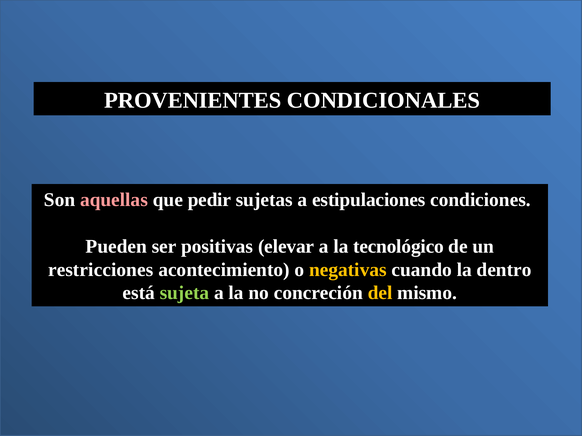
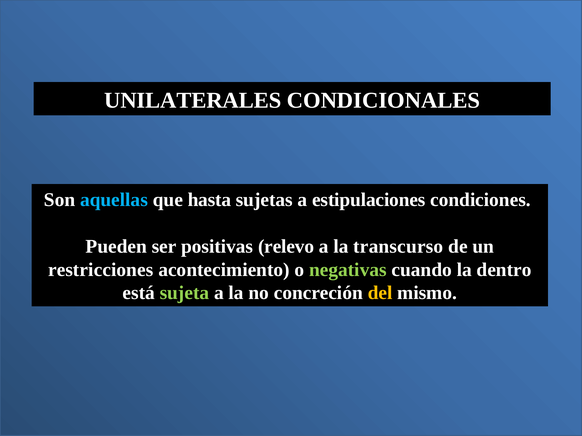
PROVENIENTES: PROVENIENTES -> UNILATERALES
aquellas colour: pink -> light blue
pedir: pedir -> hasta
elevar: elevar -> relevo
tecnológico: tecnológico -> transcurso
negativas colour: yellow -> light green
